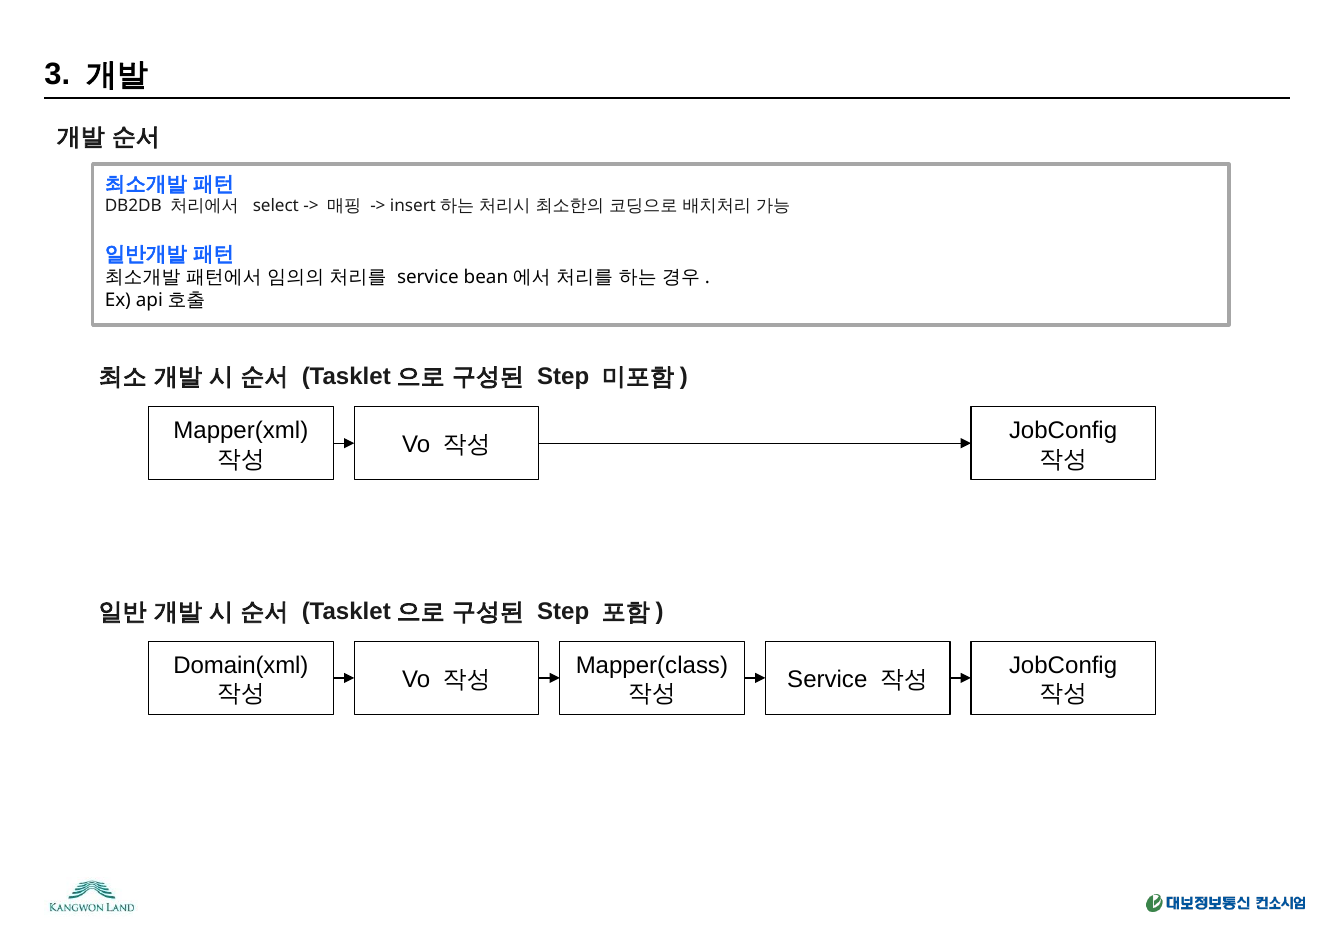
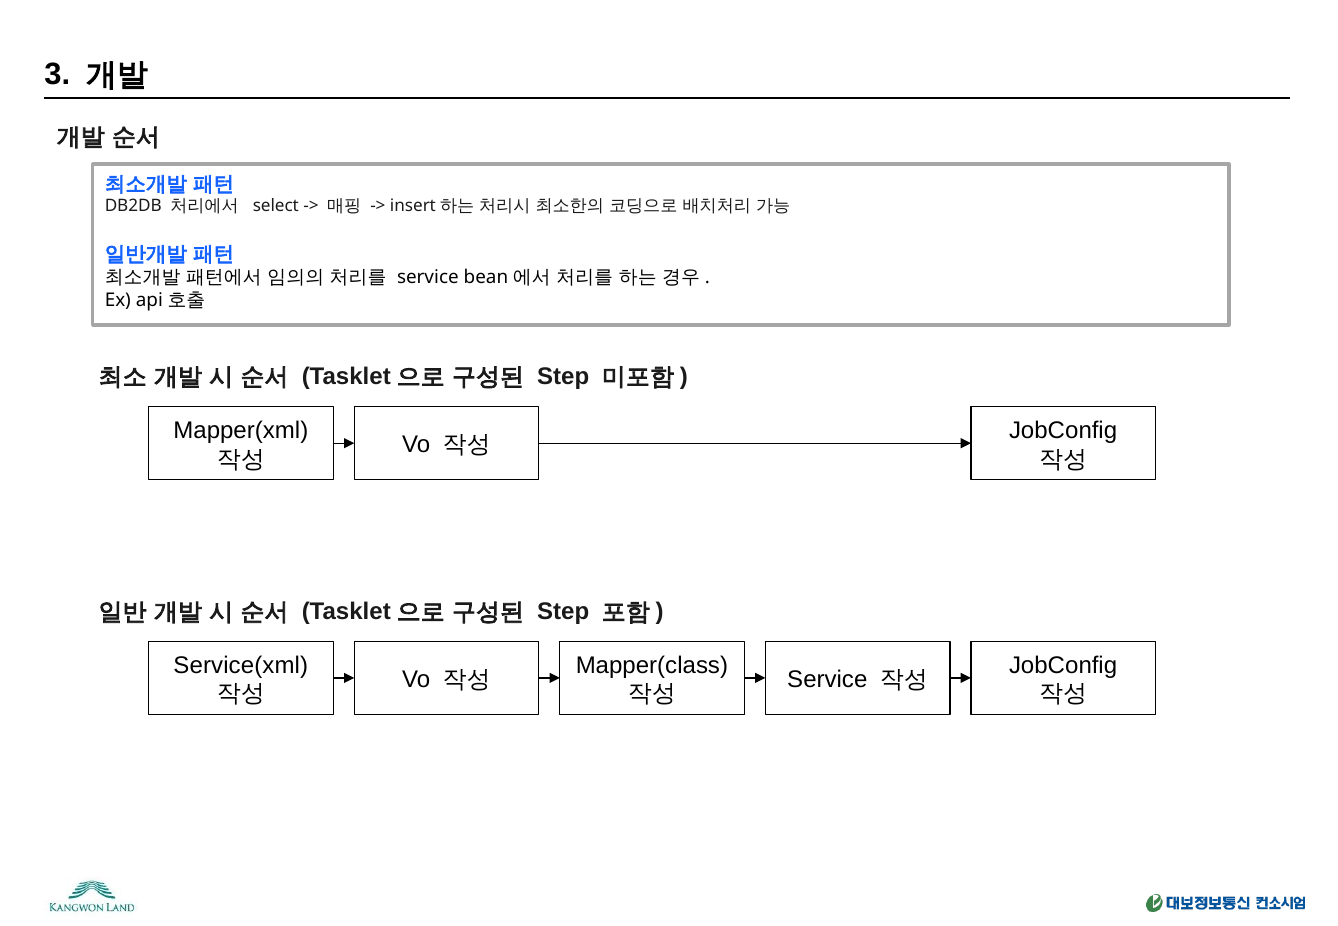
Domain(xml: Domain(xml -> Service(xml
